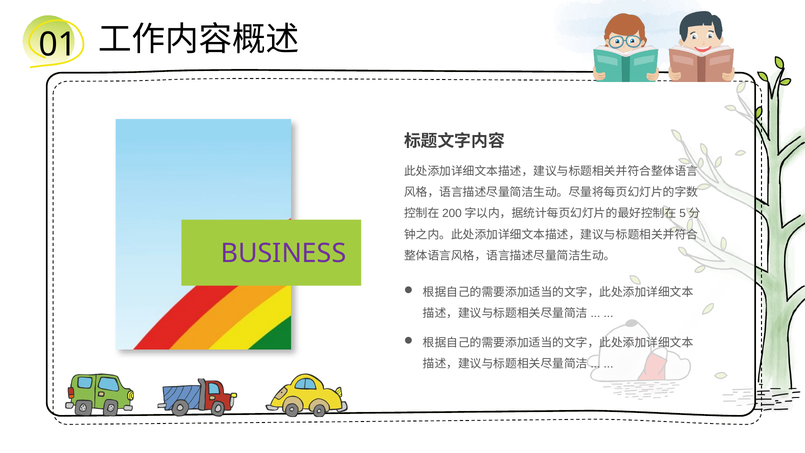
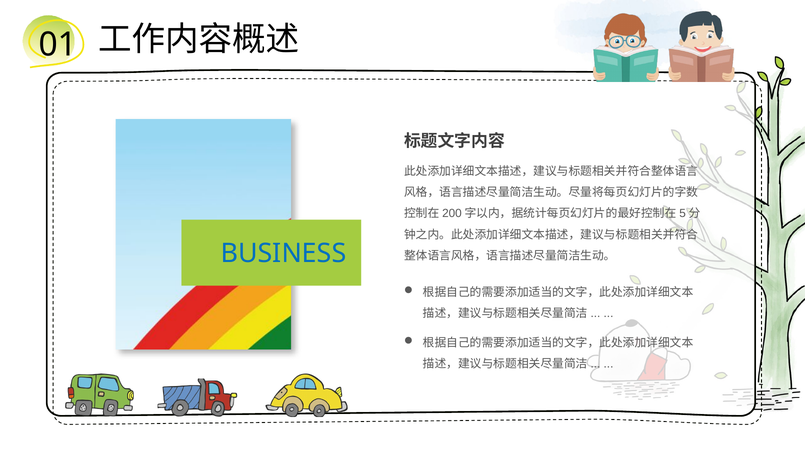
BUSINESS colour: purple -> blue
